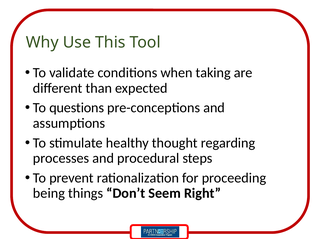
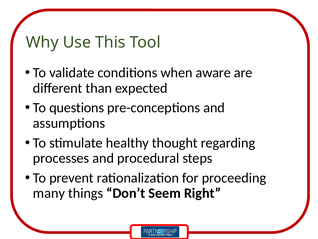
taking: taking -> aware
being: being -> many
